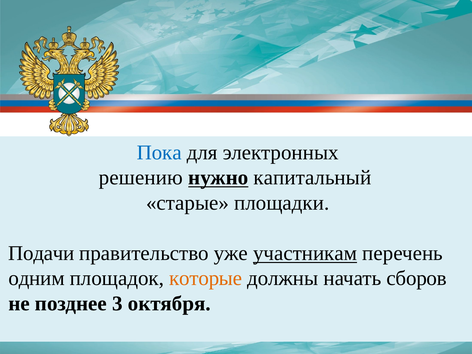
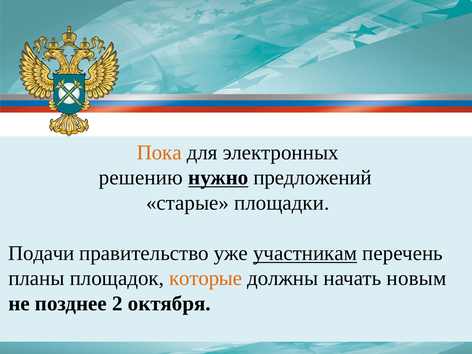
Пока colour: blue -> orange
капитальный: капитальный -> предложений
одним: одним -> планы
сборов: сборов -> новым
3: 3 -> 2
